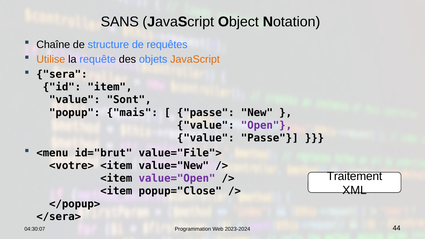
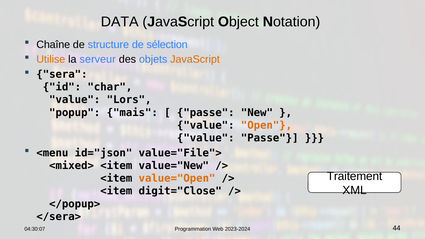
SANS: SANS -> DATA
requêtes: requêtes -> sélection
requête: requête -> serveur
item: item -> char
Sont: Sont -> Lors
Open colour: purple -> orange
id="brut: id="brut -> id="json
<votre>: <votre> -> <mixed>
value="Open colour: purple -> orange
popup="Close: popup="Close -> digit="Close
